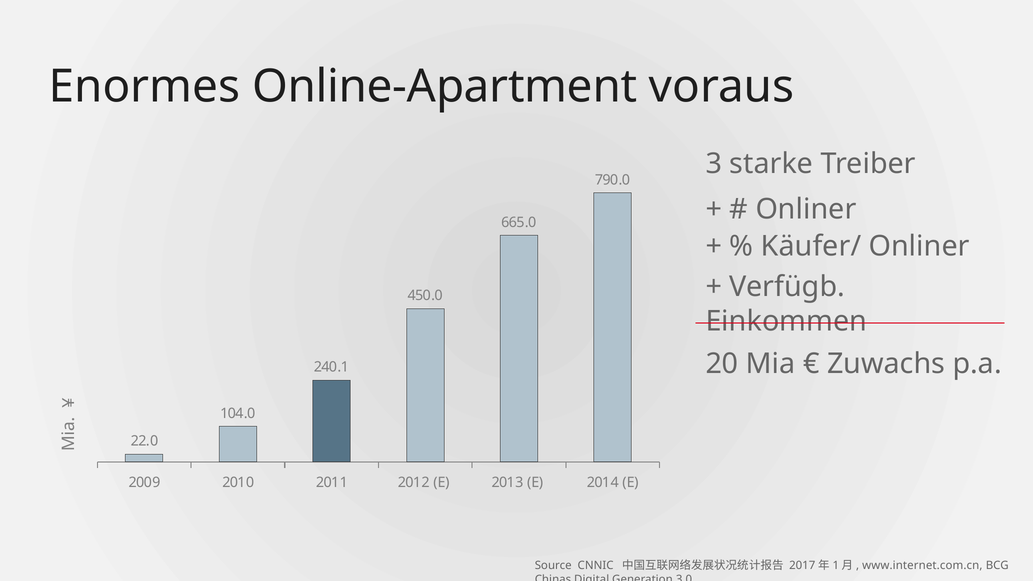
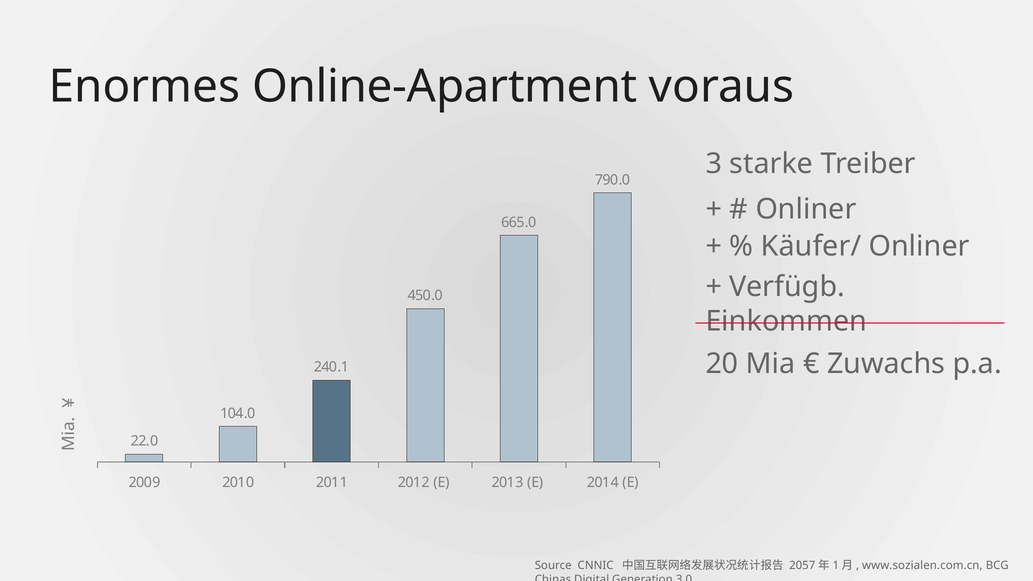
2017: 2017 -> 2057
www.internet.com.cn: www.internet.com.cn -> www.sozialen.com.cn
